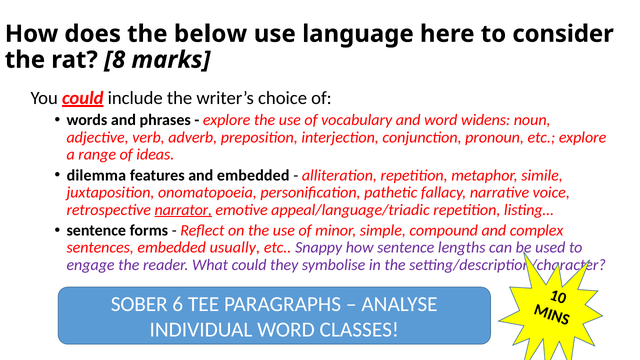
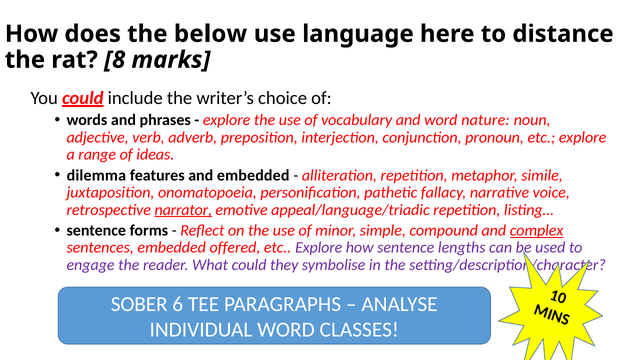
consider: consider -> distance
widens: widens -> nature
complex underline: none -> present
usually: usually -> offered
Snappy at (319, 248): Snappy -> Explore
